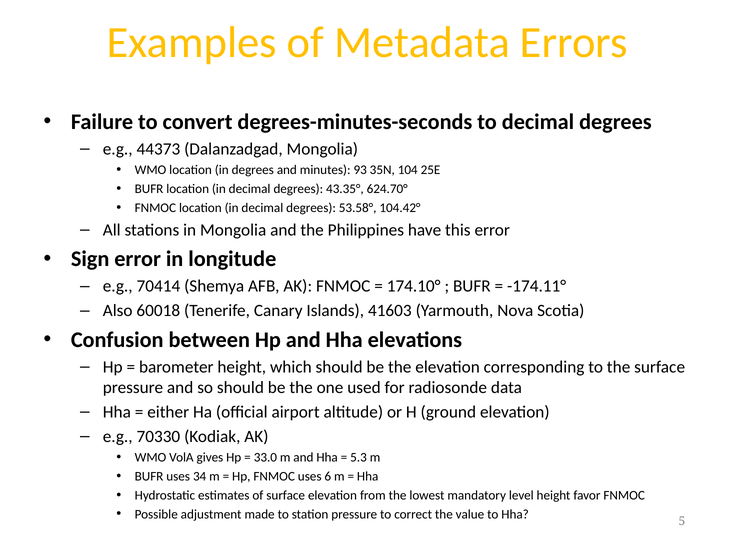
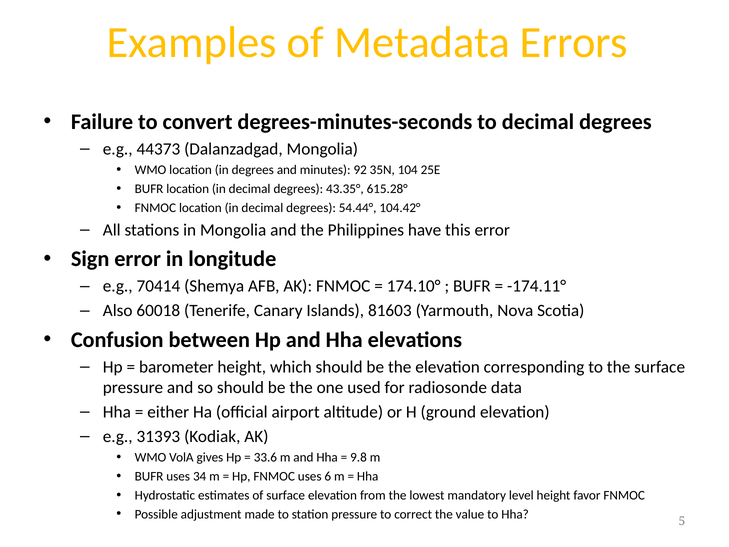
93: 93 -> 92
624.70°: 624.70° -> 615.28°
53.58°: 53.58° -> 54.44°
41603: 41603 -> 81603
70330: 70330 -> 31393
33.0: 33.0 -> 33.6
5.3: 5.3 -> 9.8
